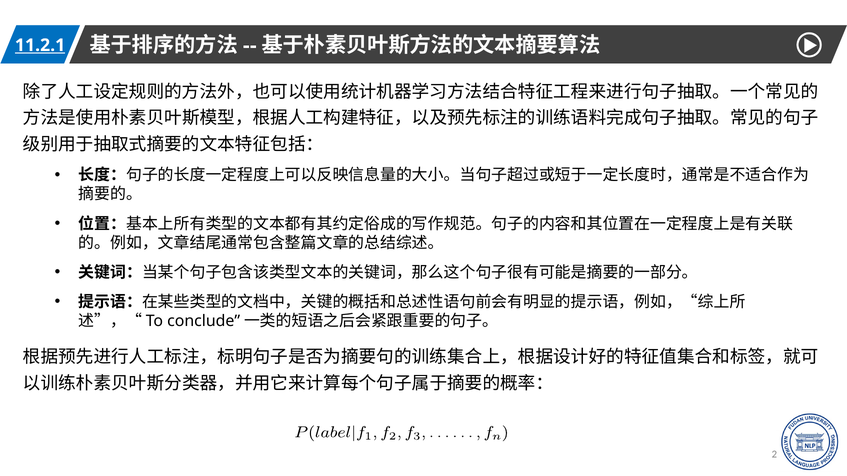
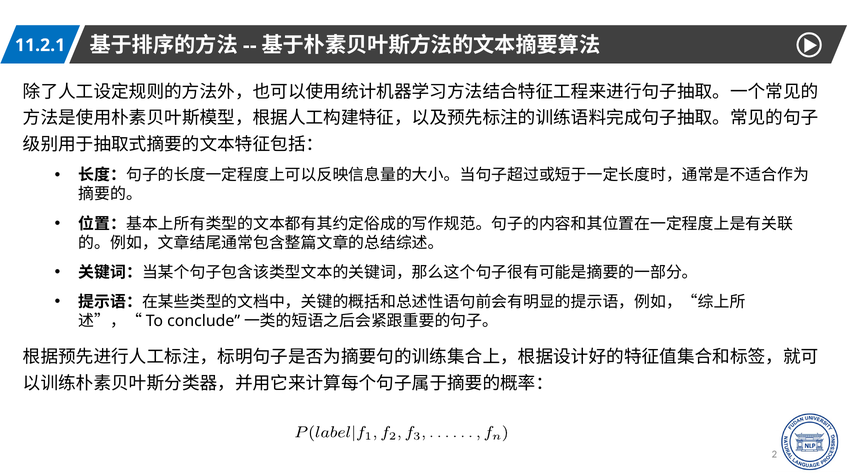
11.2.1 underline: present -> none
